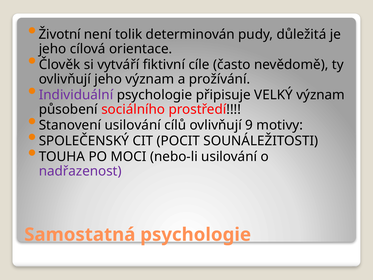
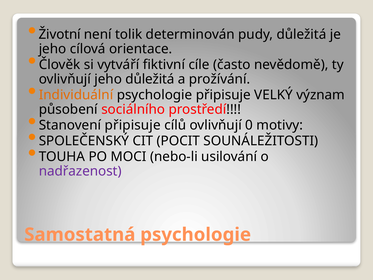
jeho význam: význam -> důležitá
Individuální colour: purple -> orange
Stanovení usilování: usilování -> připisuje
9: 9 -> 0
